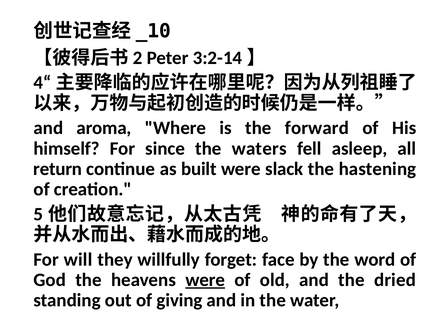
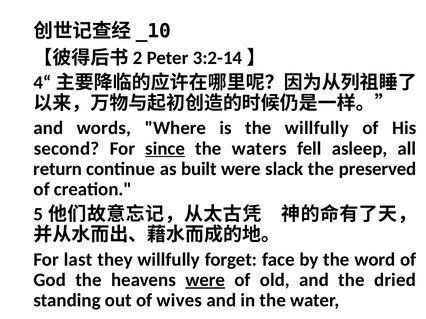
aroma: aroma -> words
the forward: forward -> willfully
himself: himself -> second
since underline: none -> present
hastening: hastening -> preserved
will: will -> last
giving: giving -> wives
